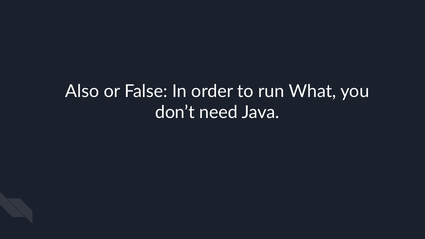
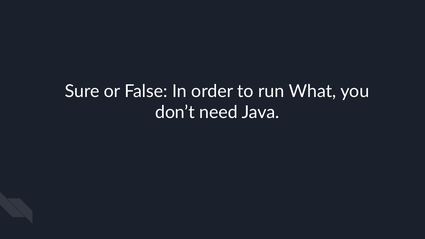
Also: Also -> Sure
